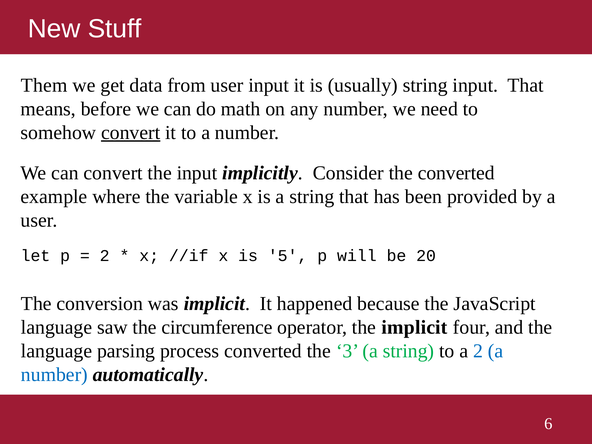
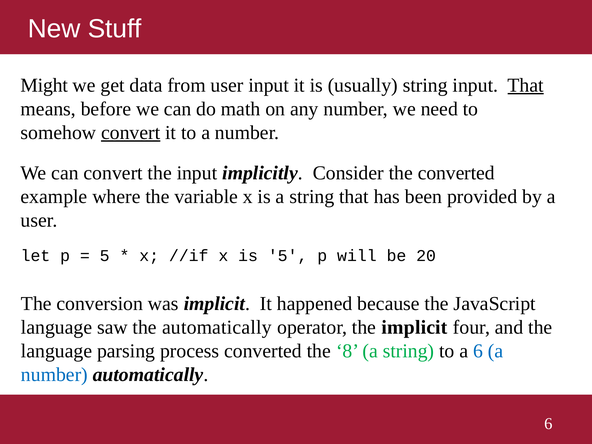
Them: Them -> Might
That at (526, 85) underline: none -> present
2 at (105, 256): 2 -> 5
the circumference: circumference -> automatically
3: 3 -> 8
a 2: 2 -> 6
